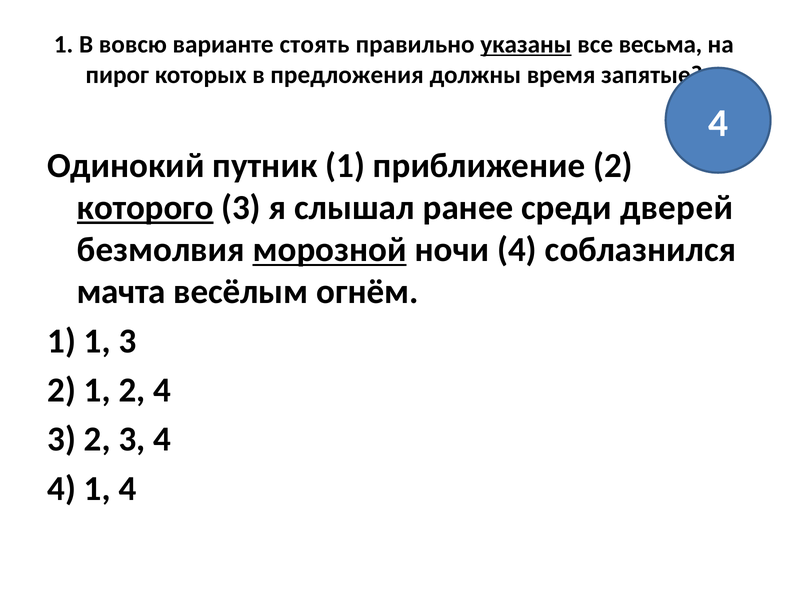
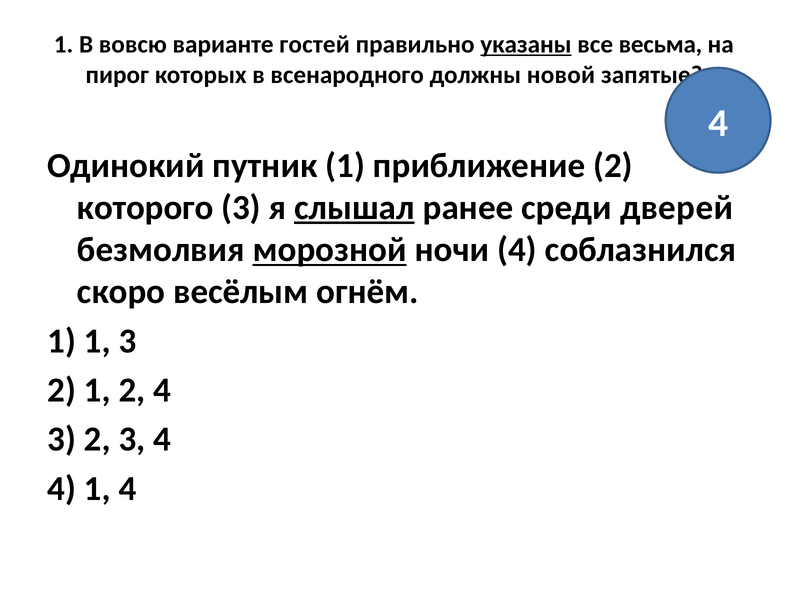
стоять: стоять -> гостей
предложения: предложения -> всенародного
время: время -> новой
которого underline: present -> none
слышал underline: none -> present
мачта: мачта -> скоро
